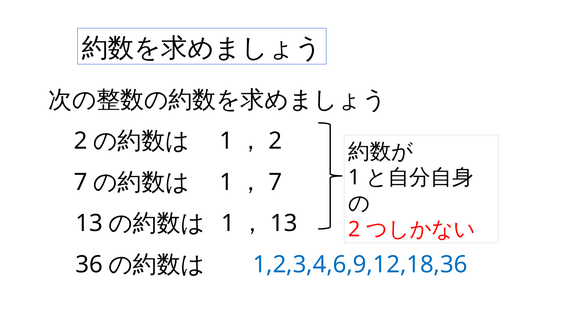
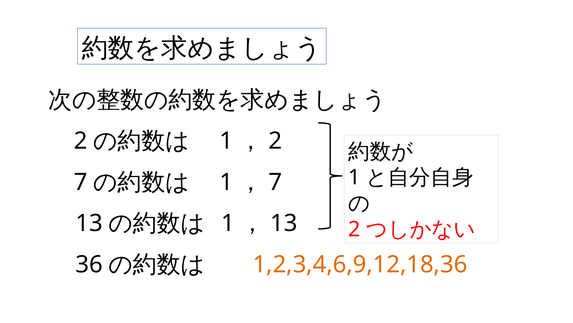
1,2,3,4,6,9,12,18,36 colour: blue -> orange
